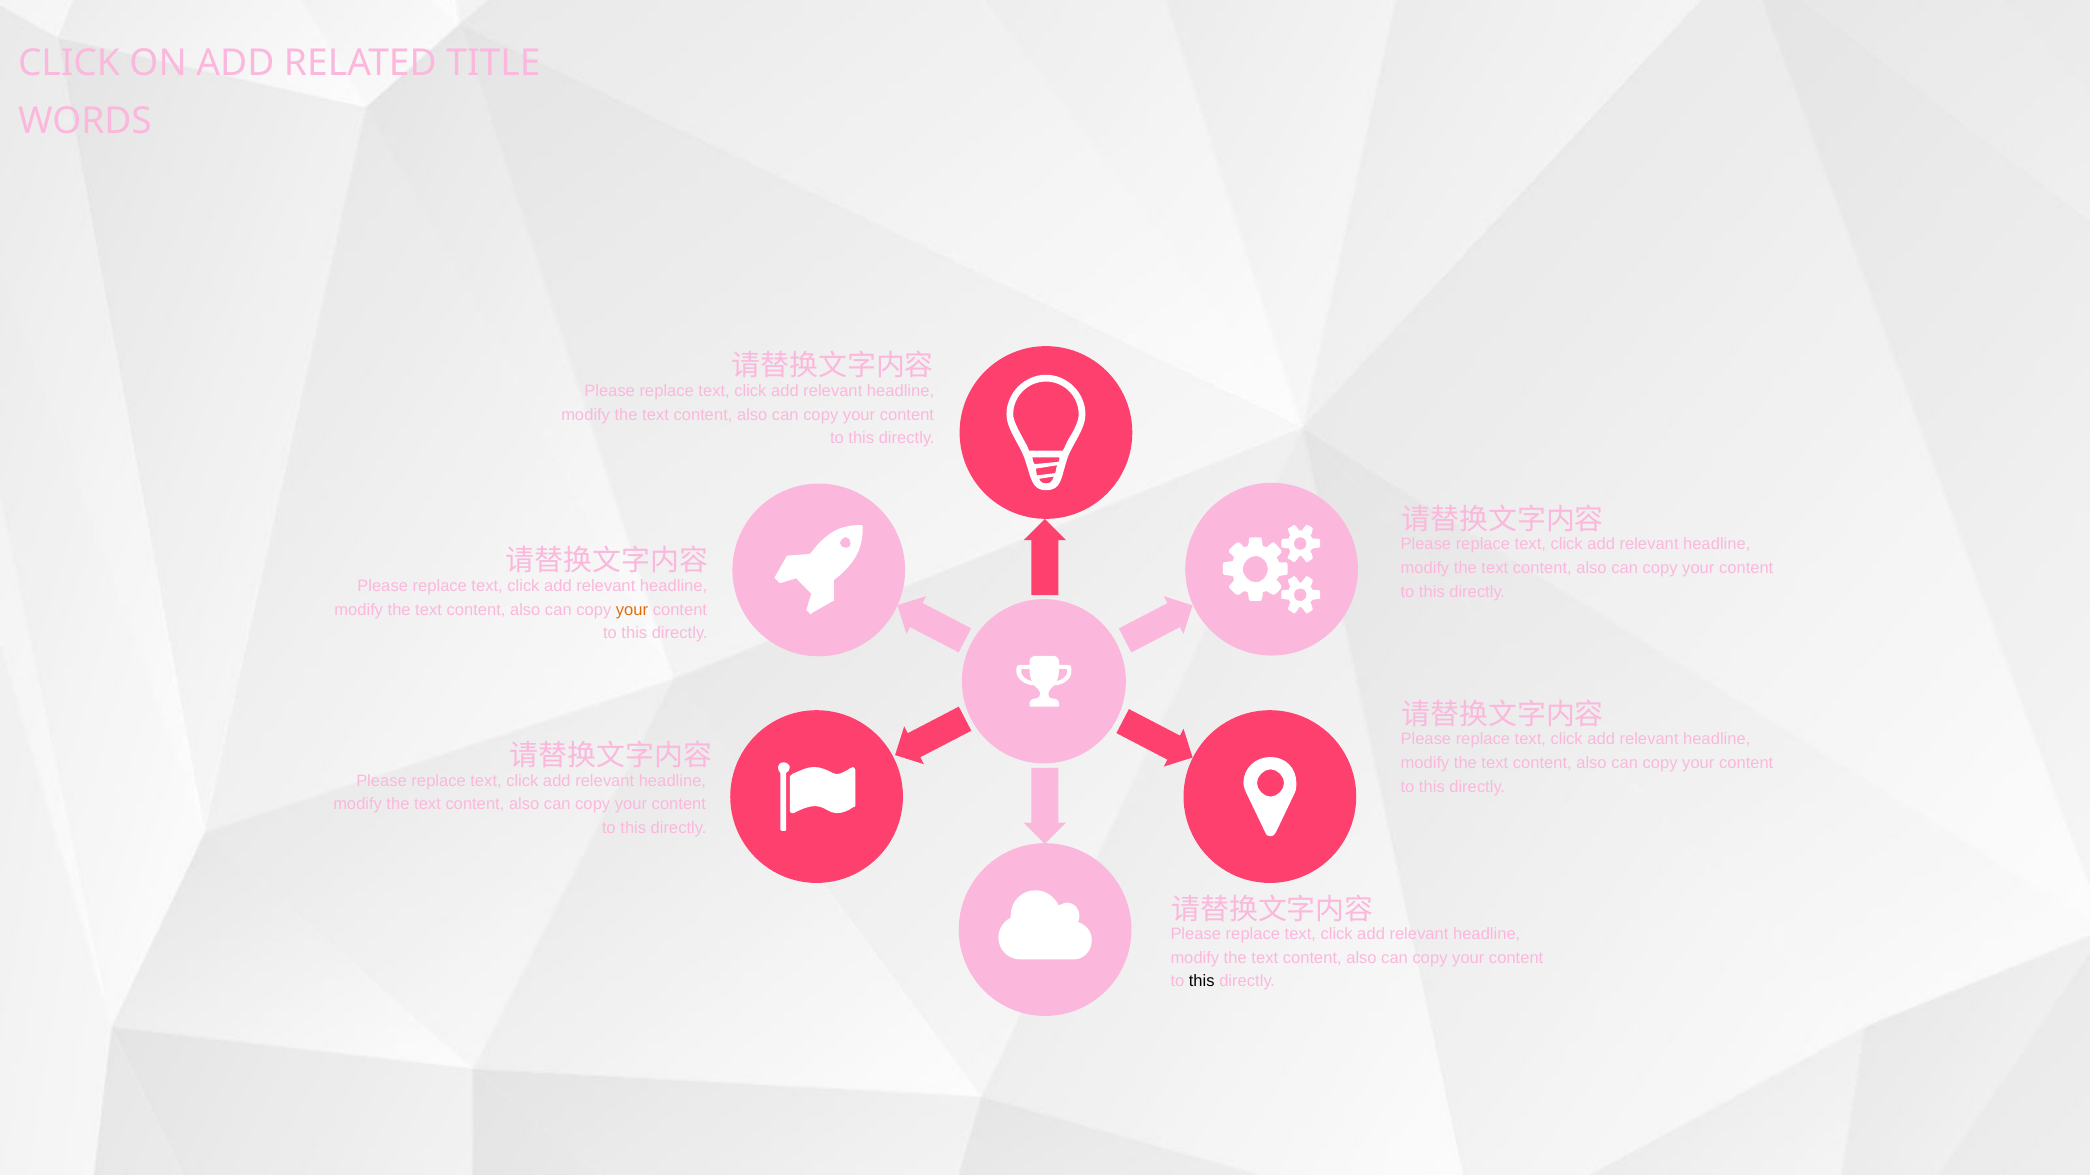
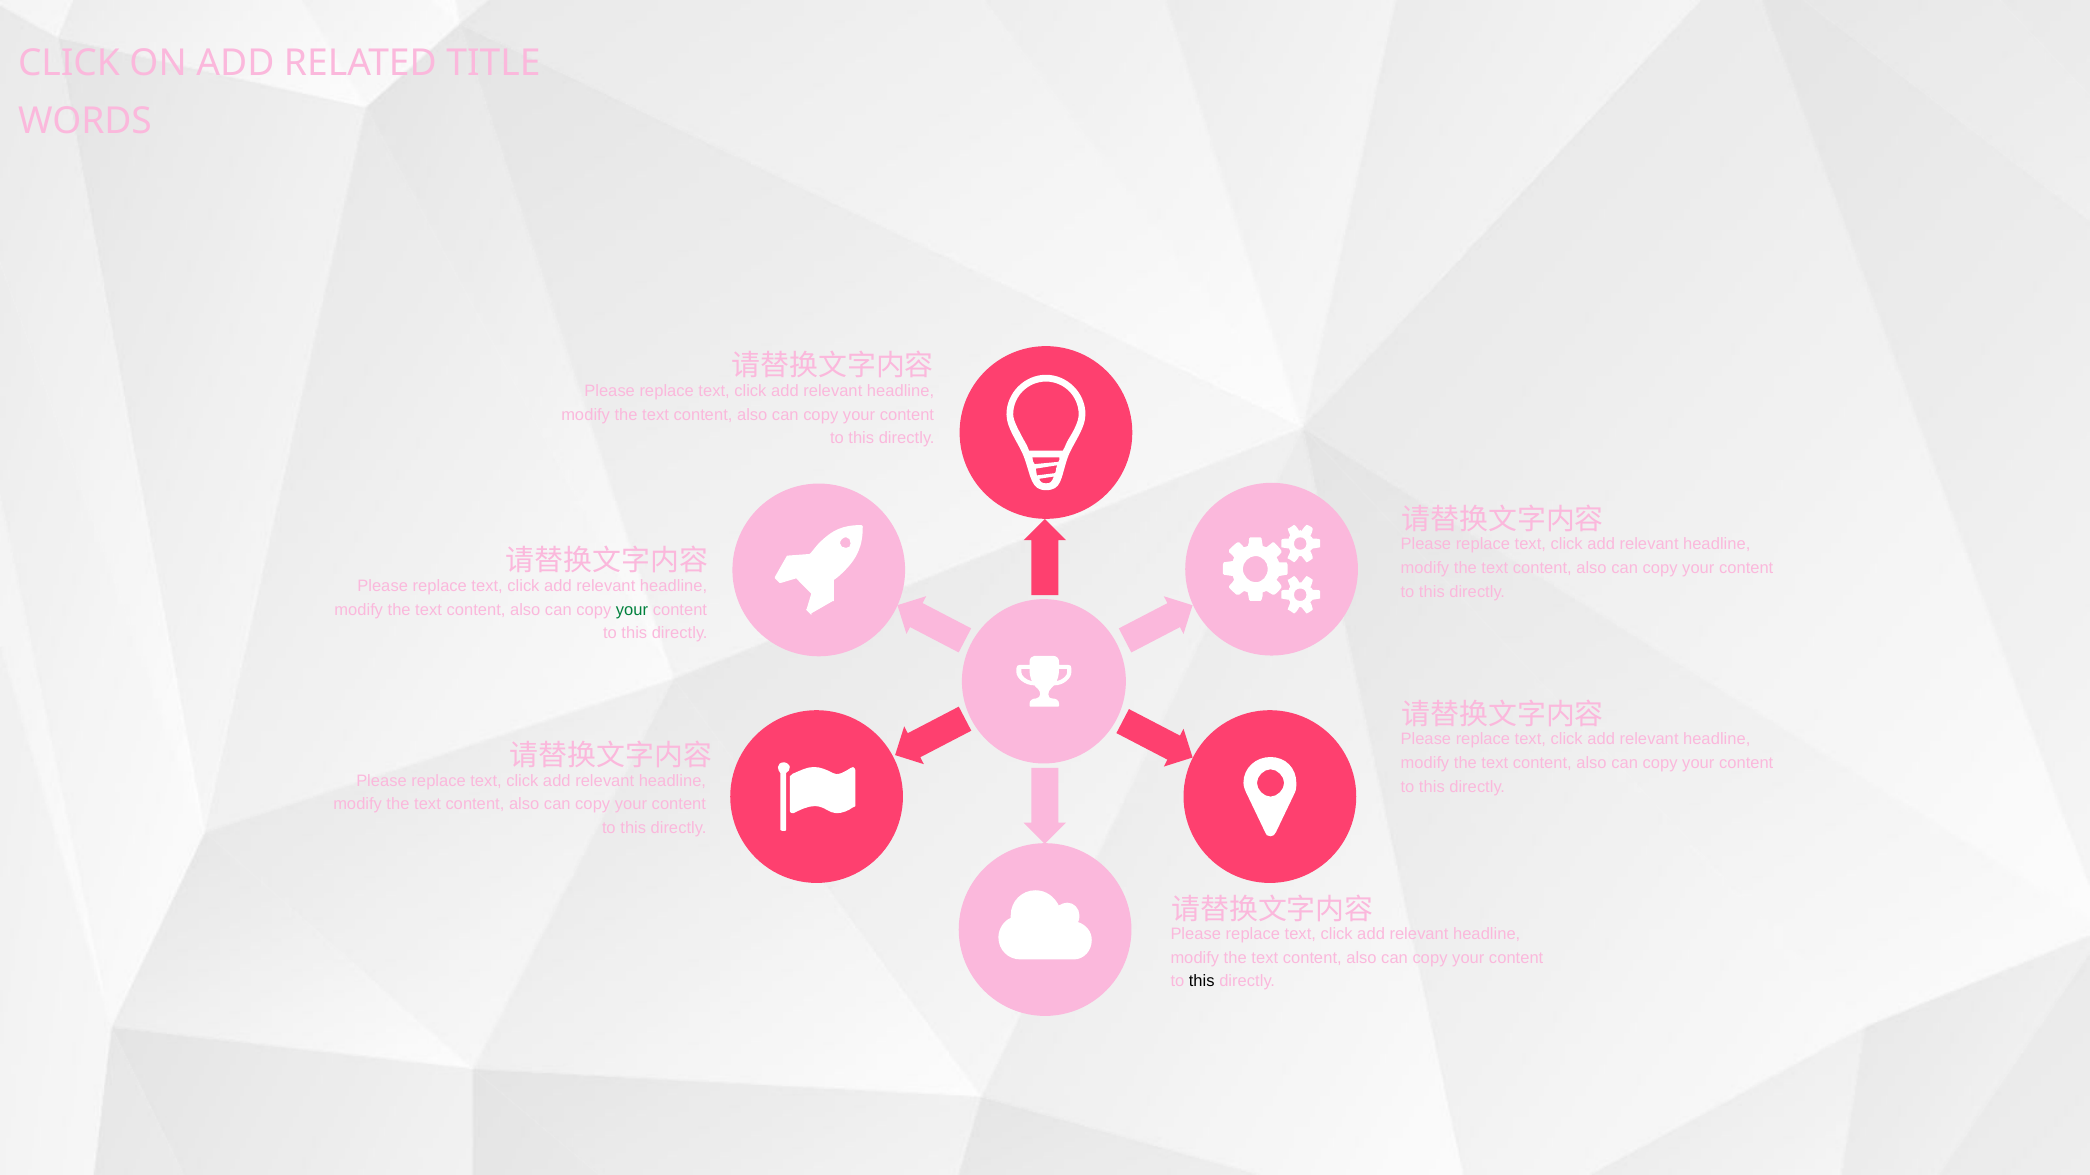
your at (632, 610) colour: orange -> green
